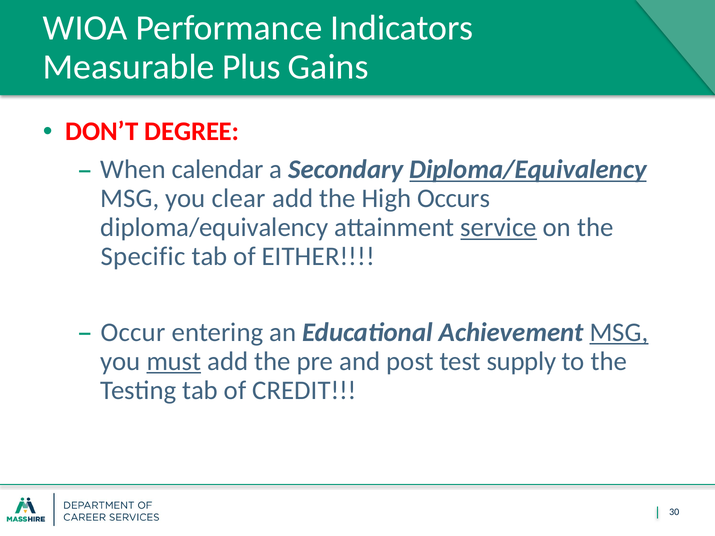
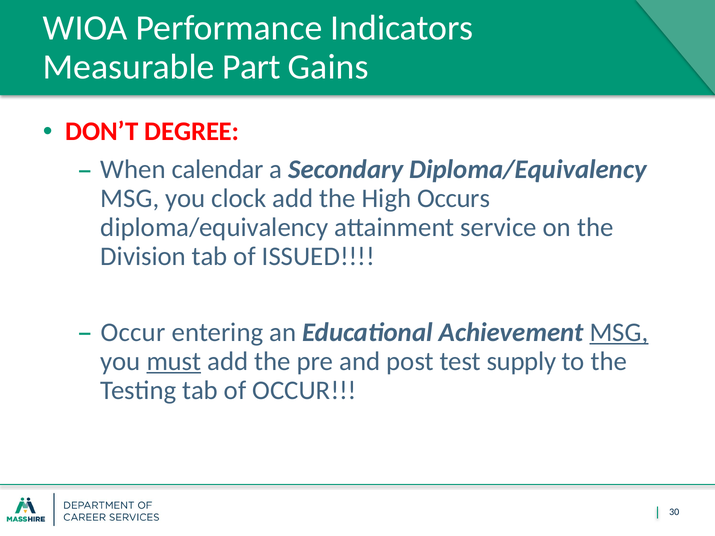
Plus: Plus -> Part
Diploma/Equivalency at (528, 170) underline: present -> none
clear: clear -> clock
service underline: present -> none
Specific: Specific -> Division
EITHER: EITHER -> ISSUED
of CREDIT: CREDIT -> OCCUR
